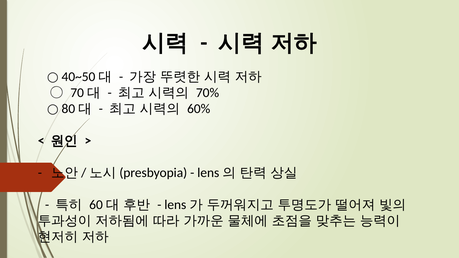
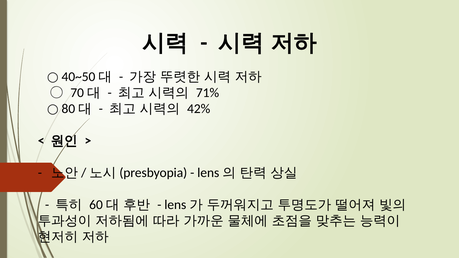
70%: 70% -> 71%
60%: 60% -> 42%
